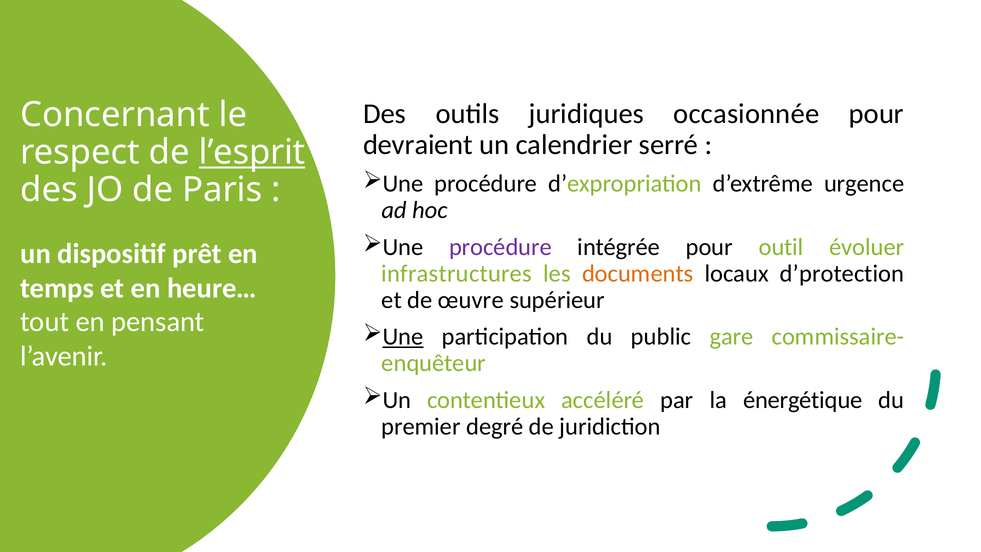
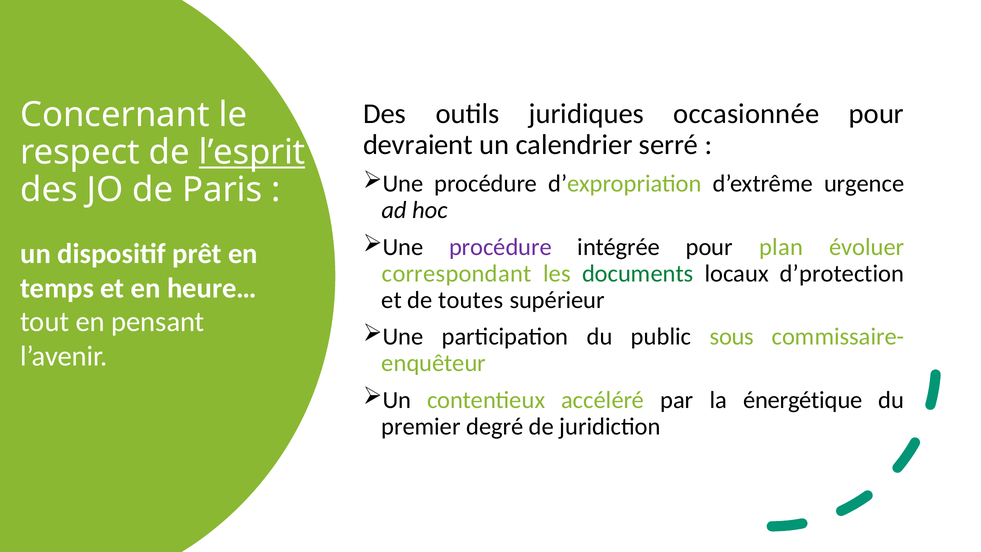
outil: outil -> plan
infrastructures: infrastructures -> correspondant
documents colour: orange -> green
œuvre: œuvre -> toutes
Une at (403, 337) underline: present -> none
gare: gare -> sous
